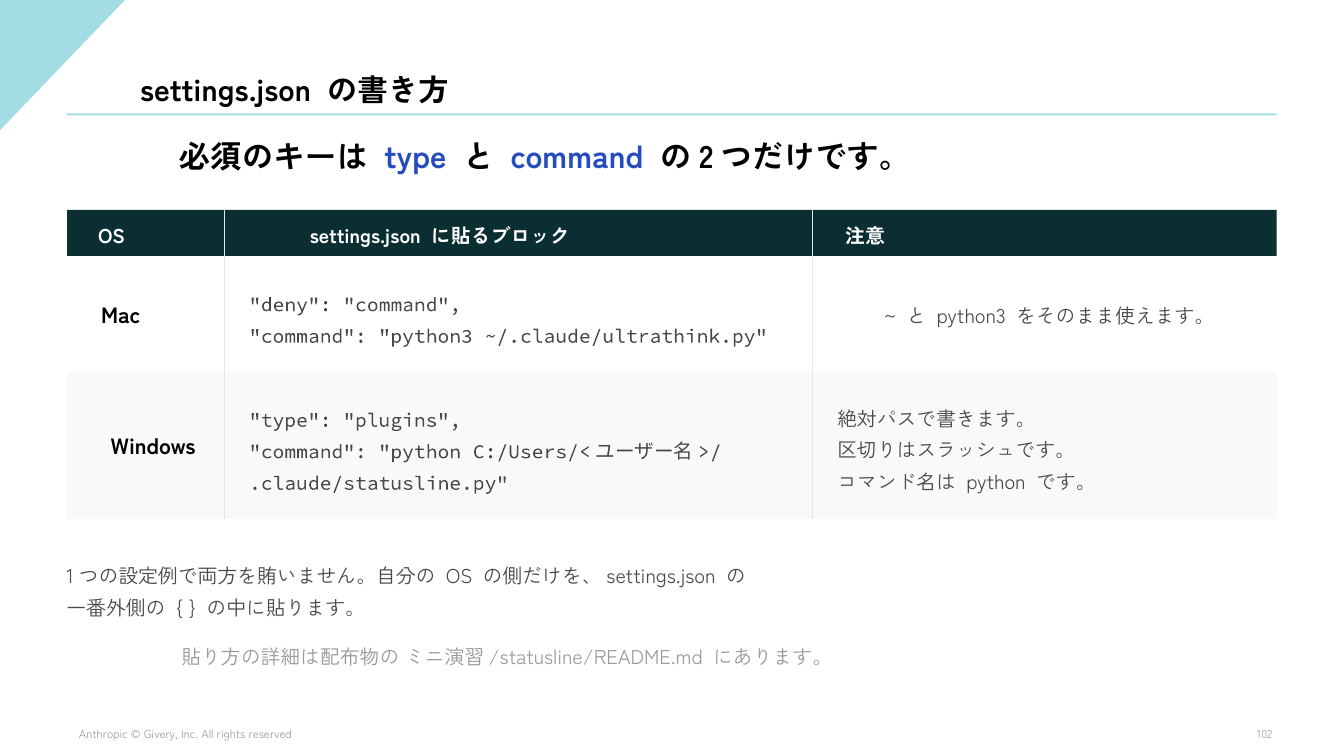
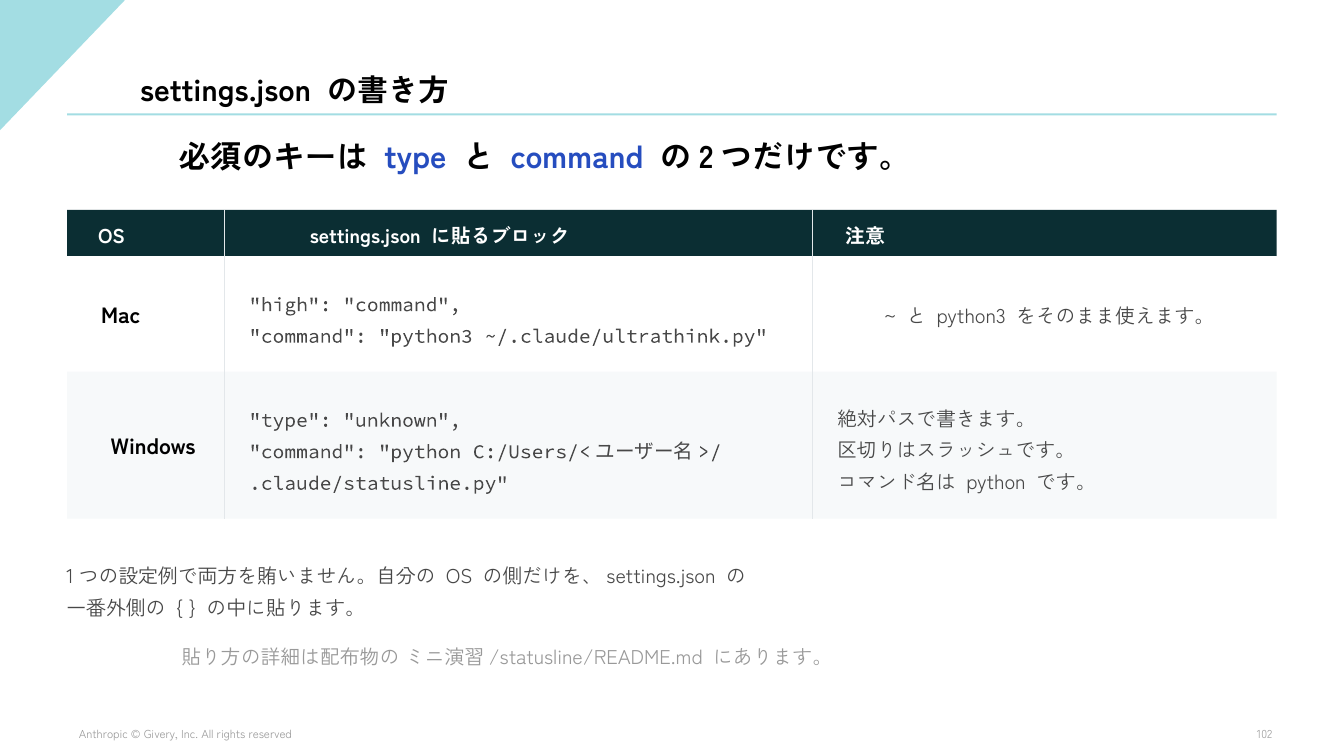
deny: deny -> high
plugins: plugins -> unknown
